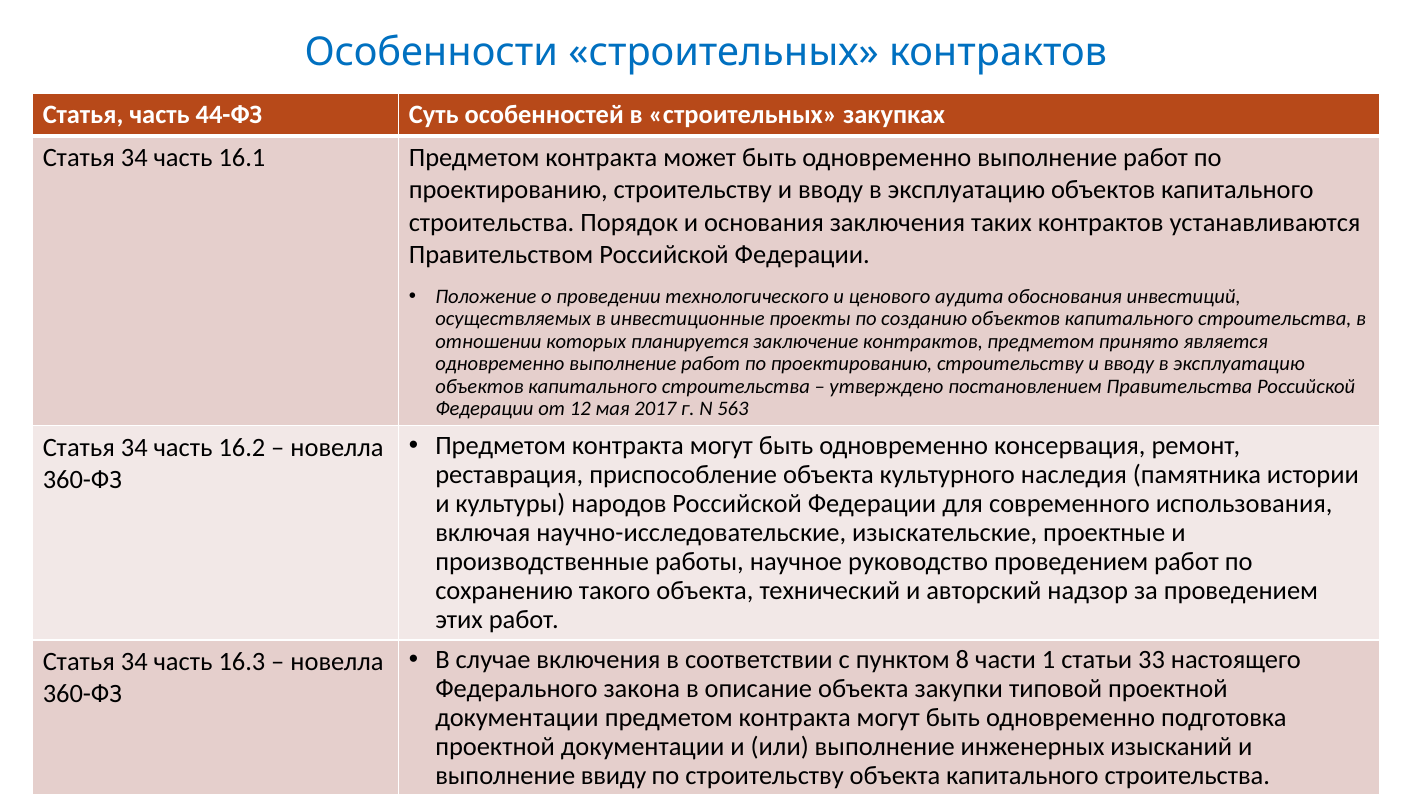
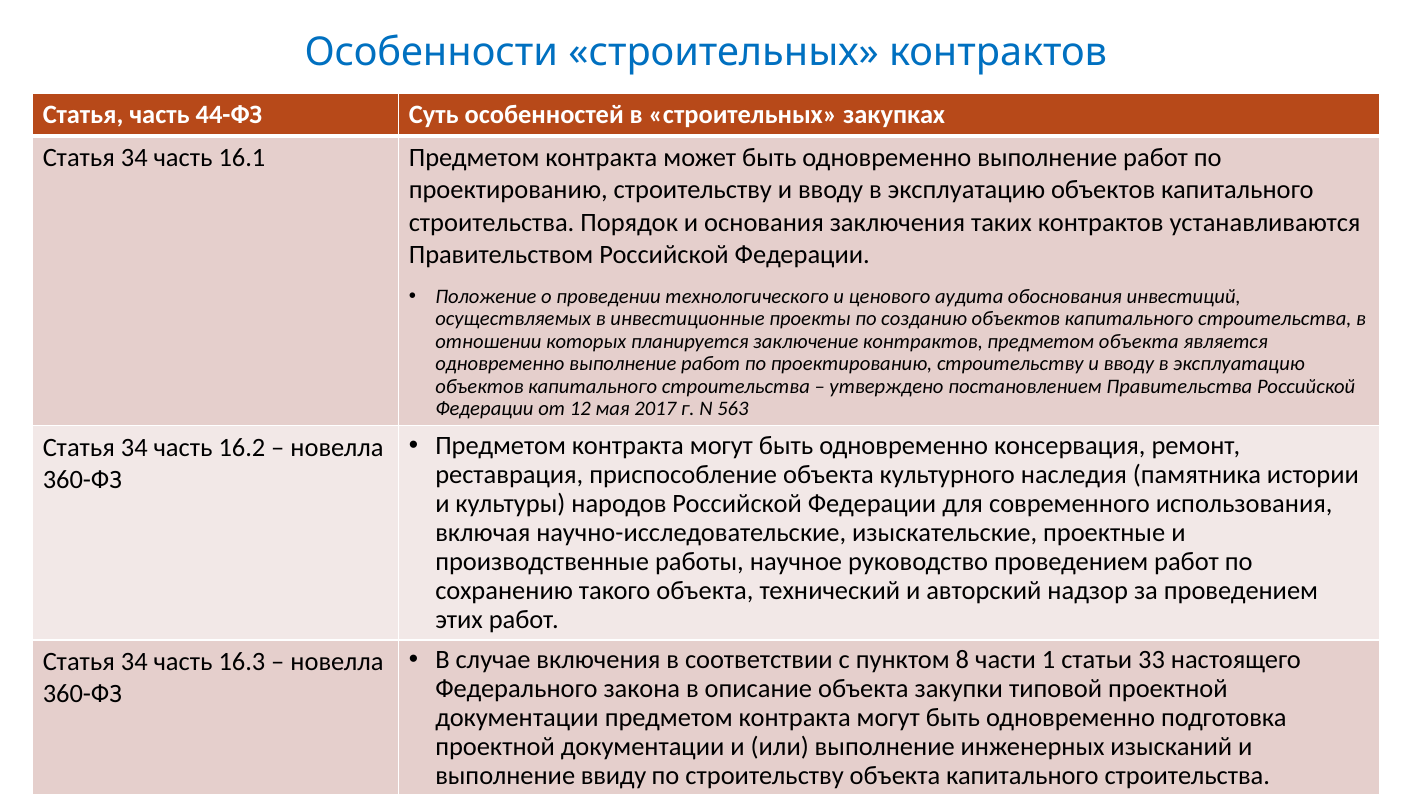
предметом принято: принято -> объекта
